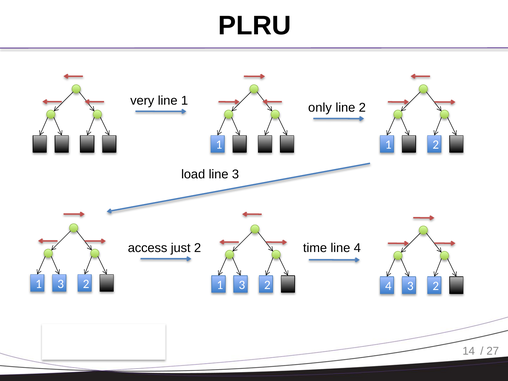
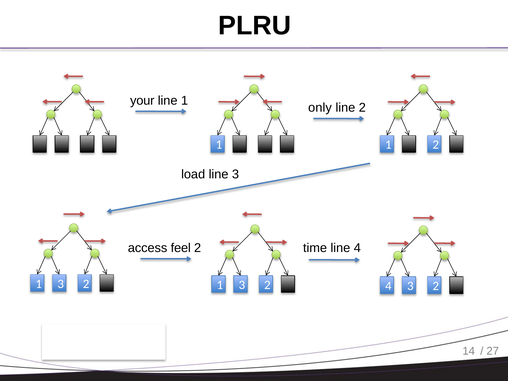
very: very -> your
just: just -> feel
